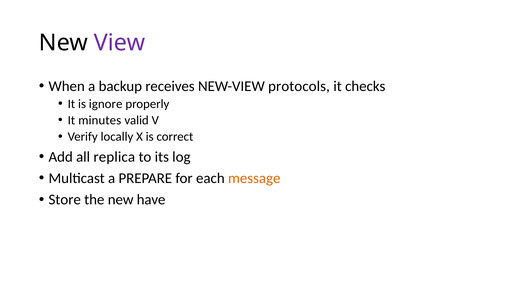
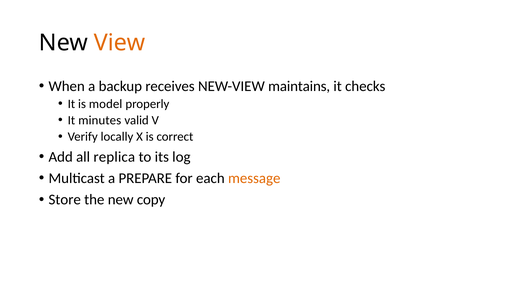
View colour: purple -> orange
protocols: protocols -> maintains
ignore: ignore -> model
have: have -> copy
